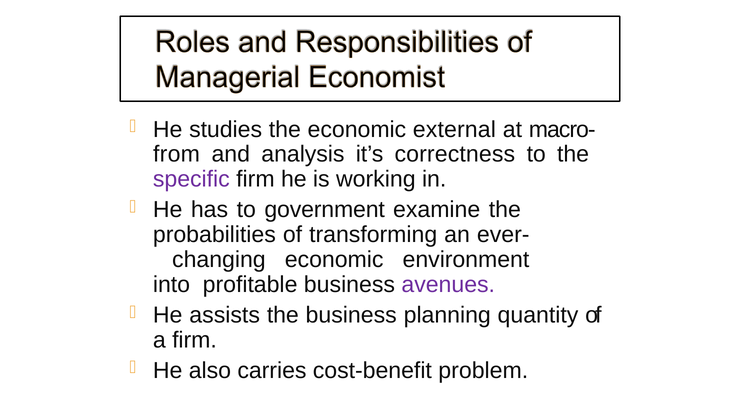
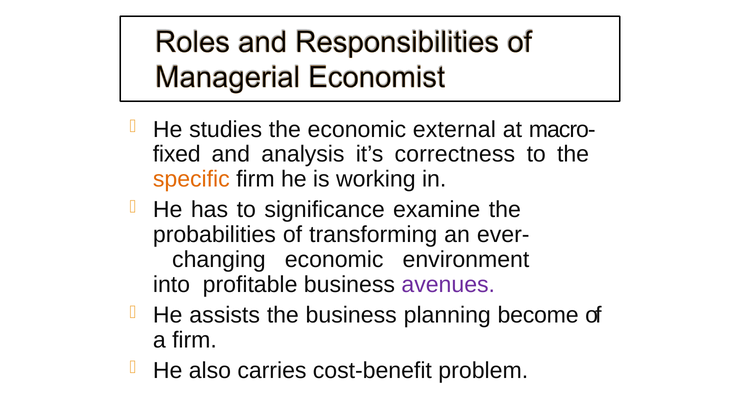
from: from -> fixed
specific colour: purple -> orange
government: government -> significance
quantity: quantity -> become
